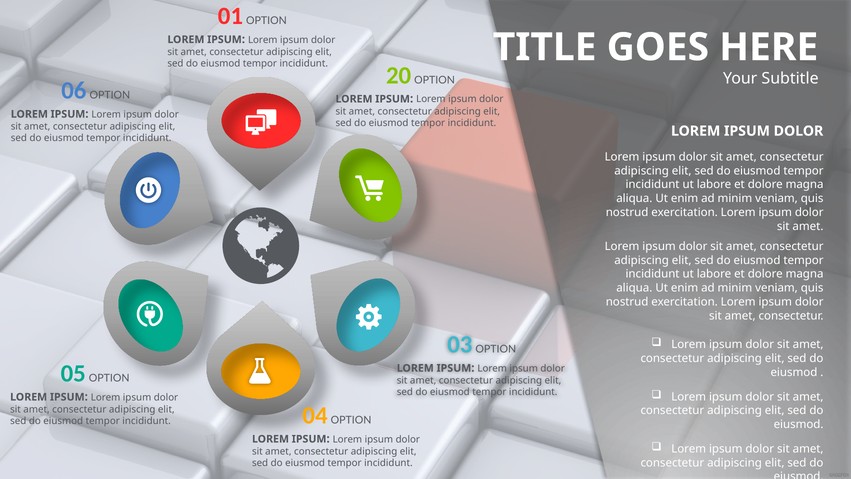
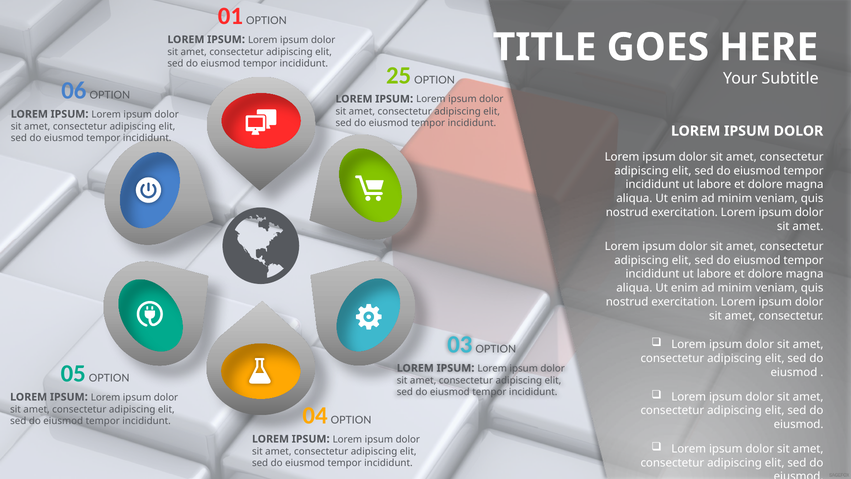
20: 20 -> 25
